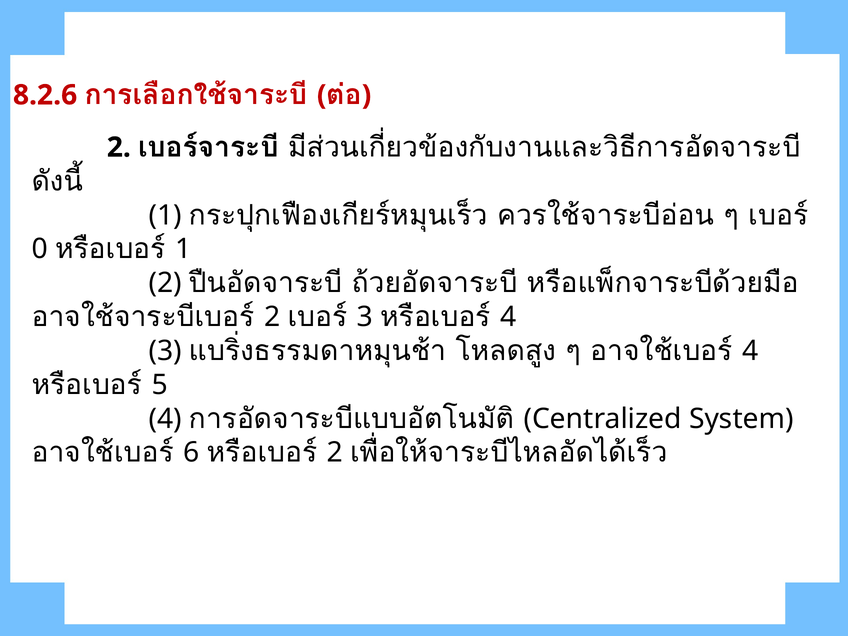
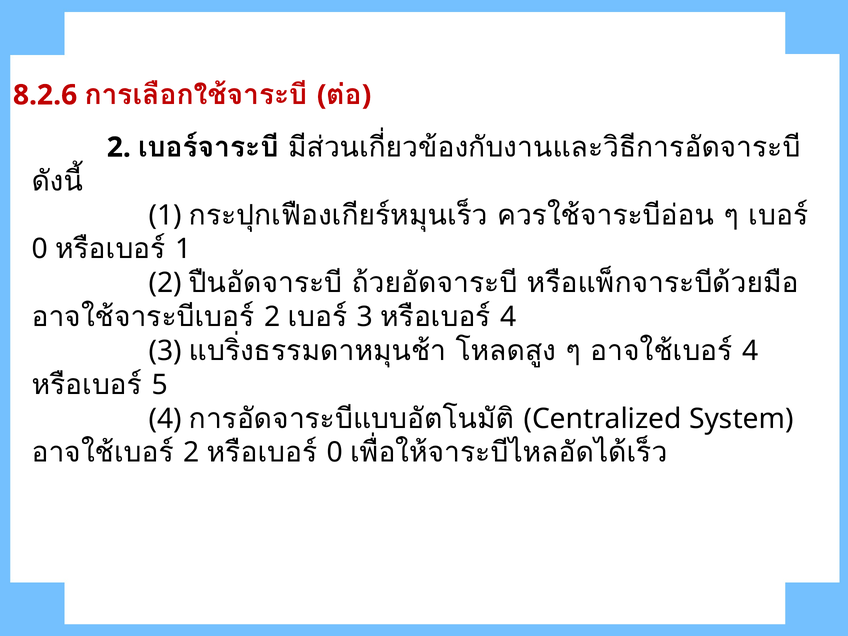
6 at (191, 453): 6 -> 2
2 at (335, 453): 2 -> 0
